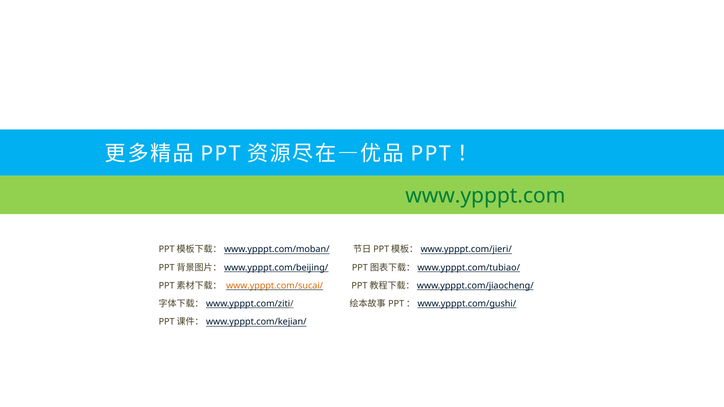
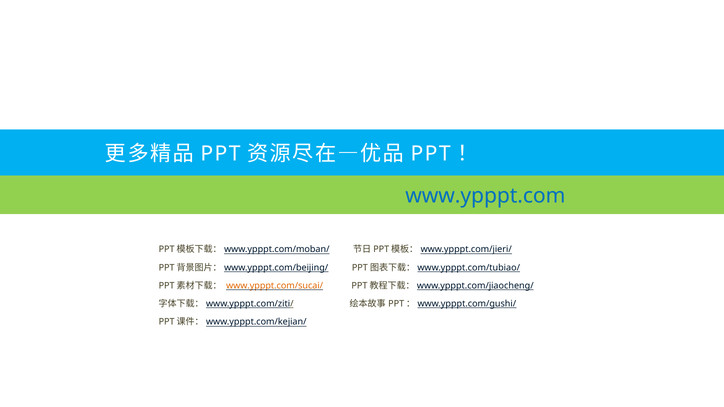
www.ypppt.com colour: green -> blue
